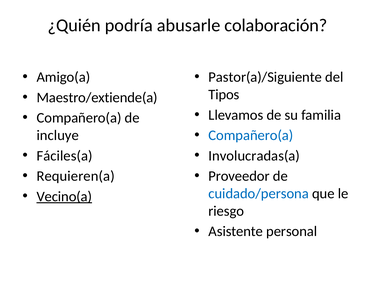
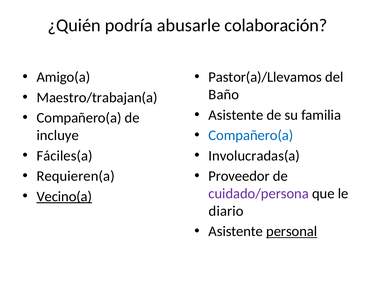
Pastor(a)/Siguiente: Pastor(a)/Siguiente -> Pastor(a)/Llevamos
Tipos: Tipos -> Baño
Maestro/extiende(a: Maestro/extiende(a -> Maestro/trabajan(a
Llevamos at (236, 115): Llevamos -> Asistente
cuidado/persona colour: blue -> purple
riesgo: riesgo -> diario
personal underline: none -> present
